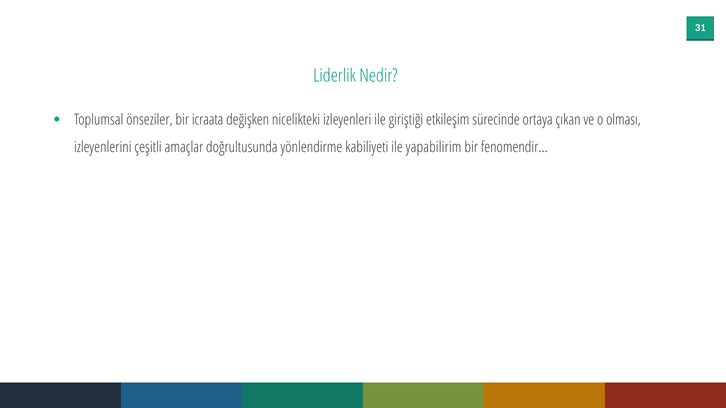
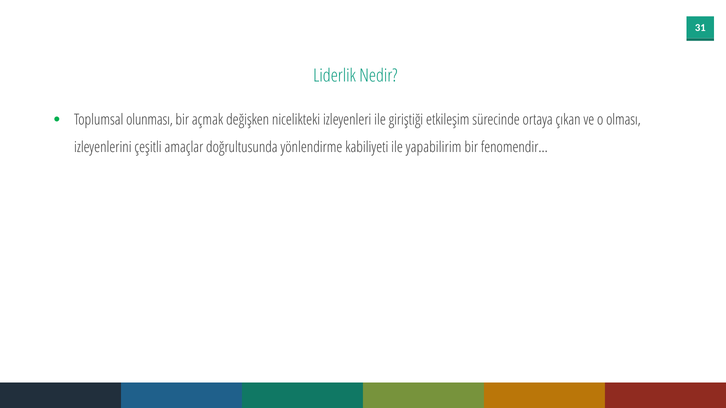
önseziler: önseziler -> olunması
icraata: icraata -> açmak
